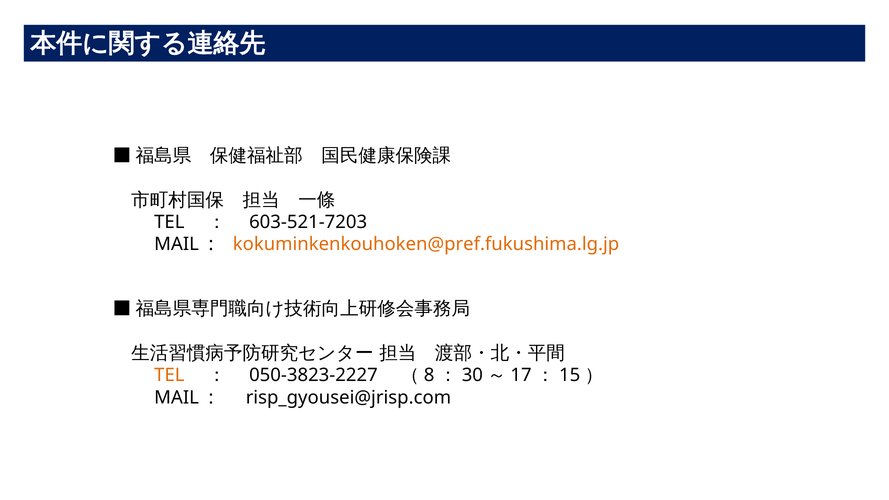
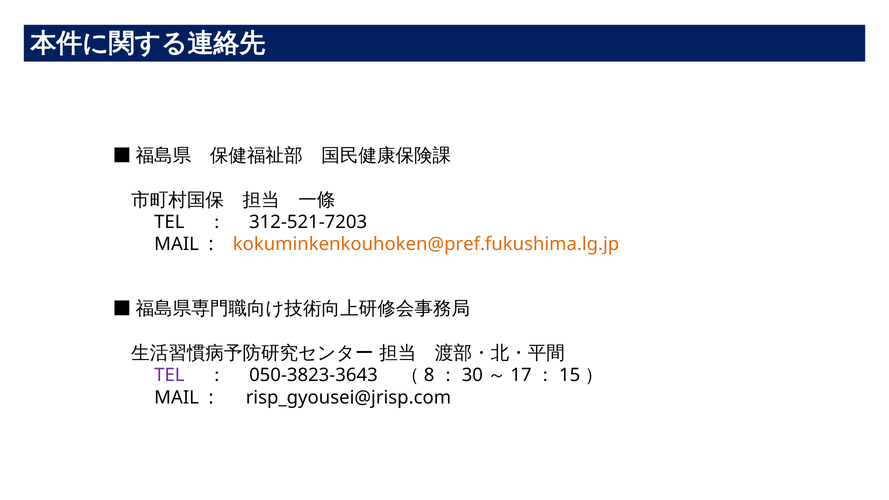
603-521-7203: 603-521-7203 -> 312-521-7203
TEL at (169, 375) colour: orange -> purple
050-3823-2227: 050-3823-2227 -> 050-3823-3643
